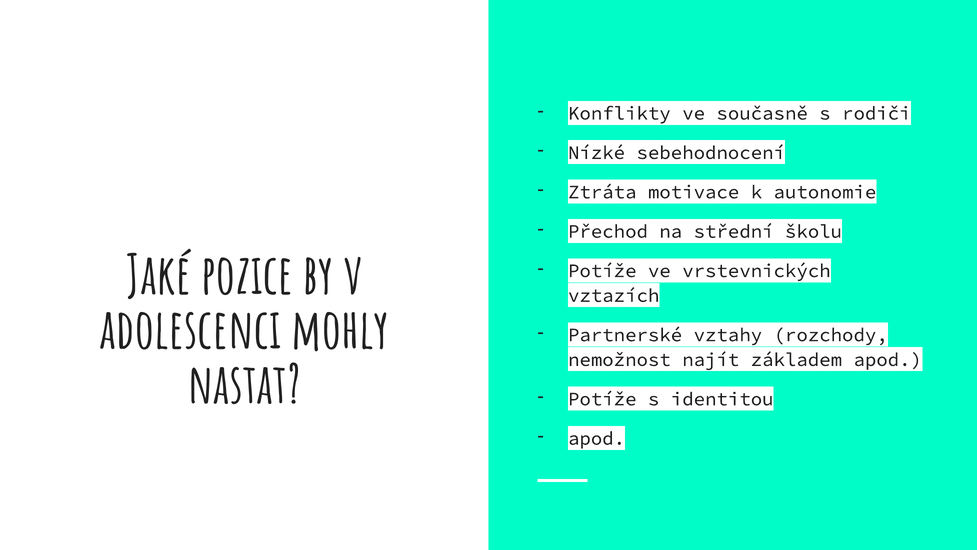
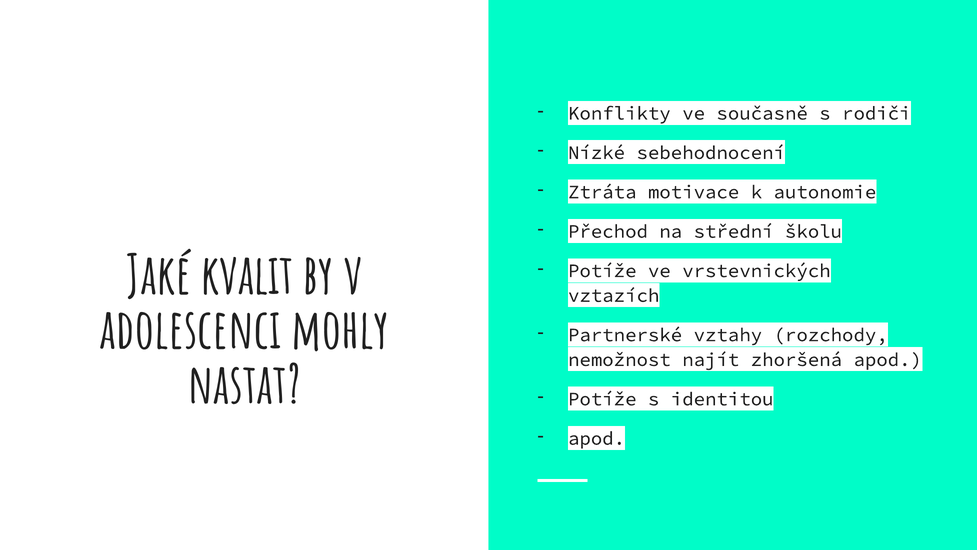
pozice: pozice -> kvalit
základem: základem -> zhoršená
